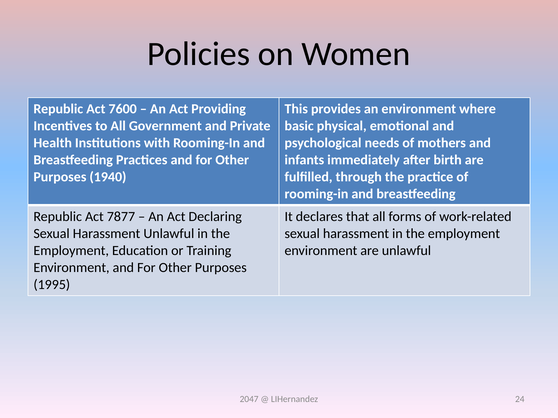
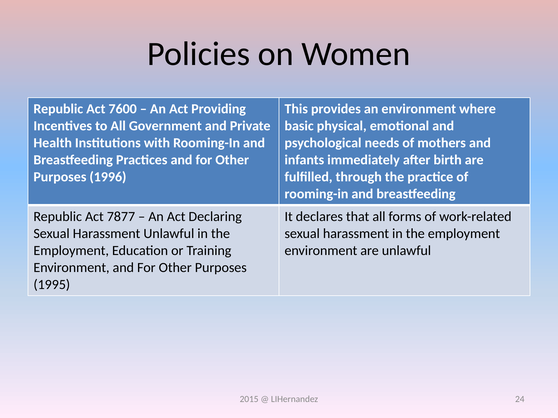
1940: 1940 -> 1996
2047: 2047 -> 2015
